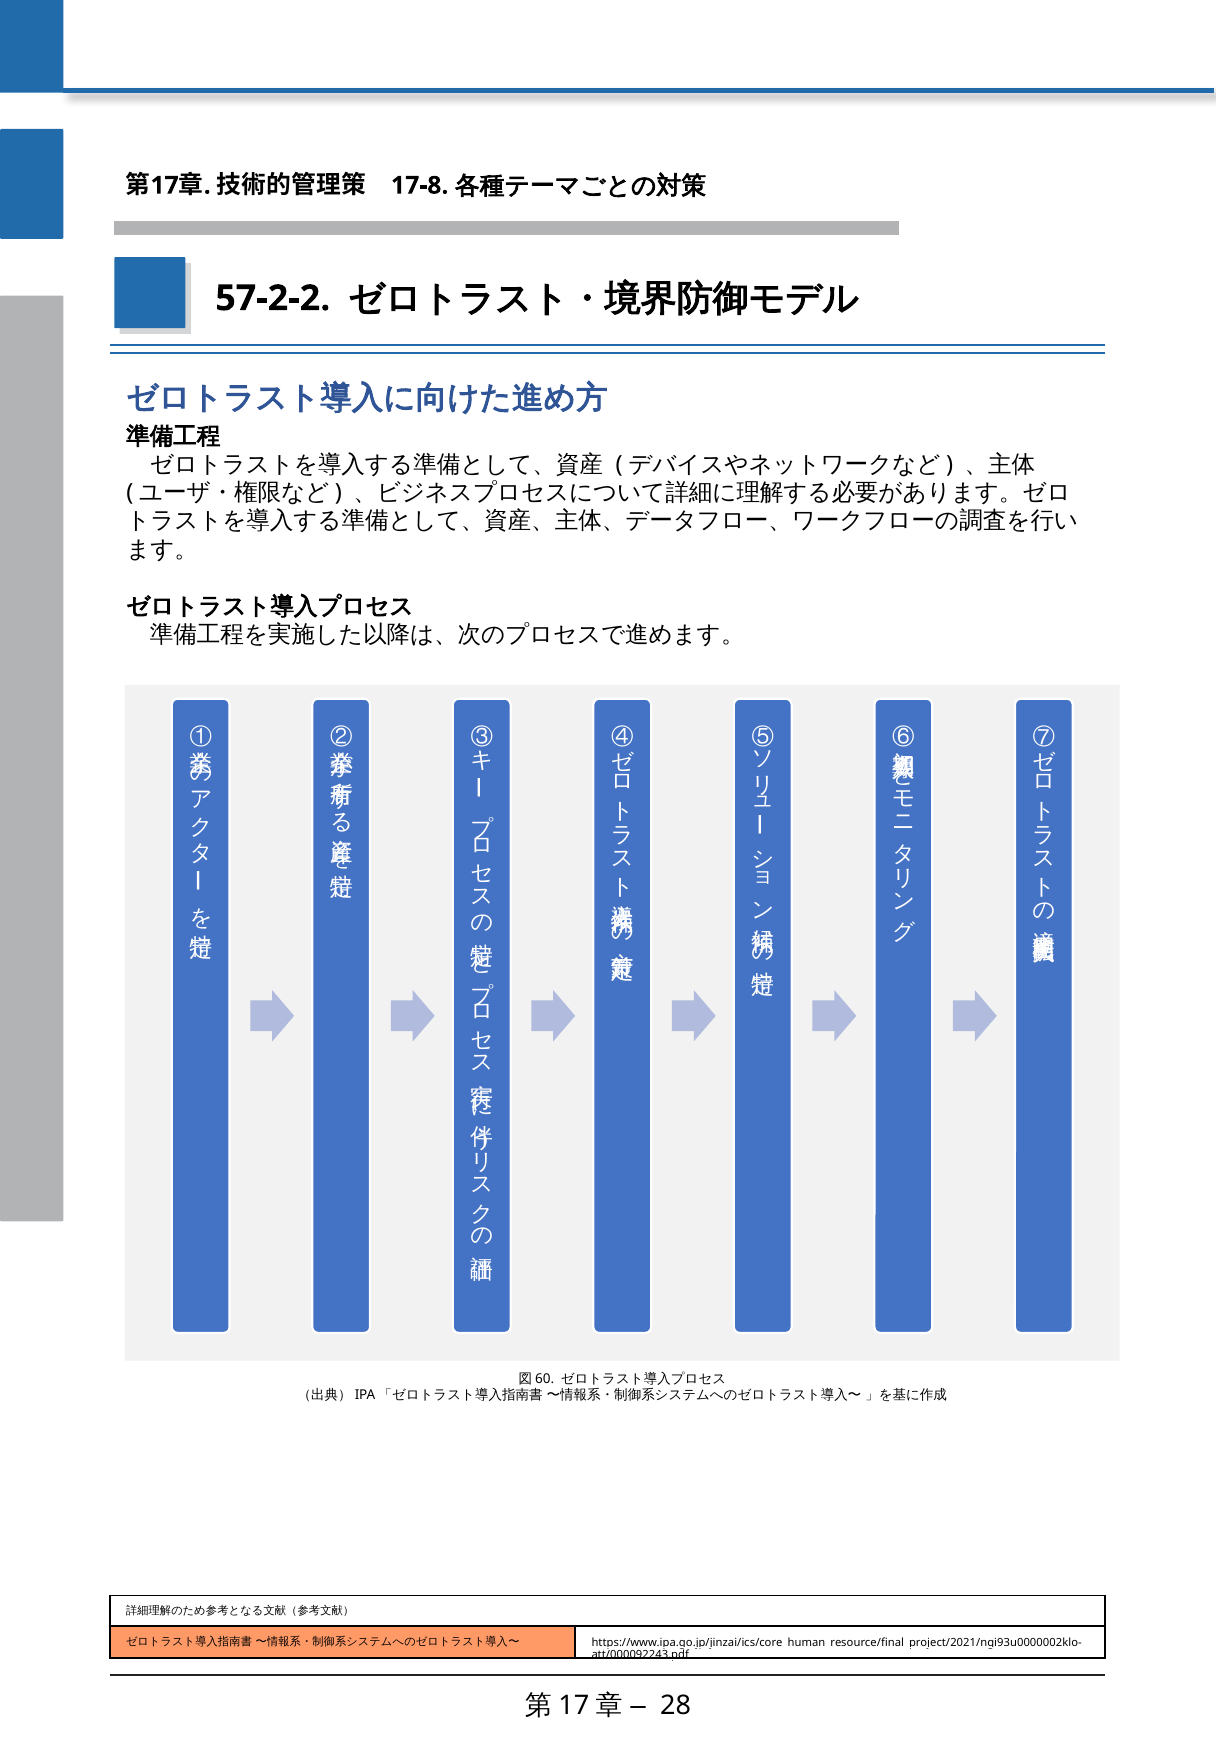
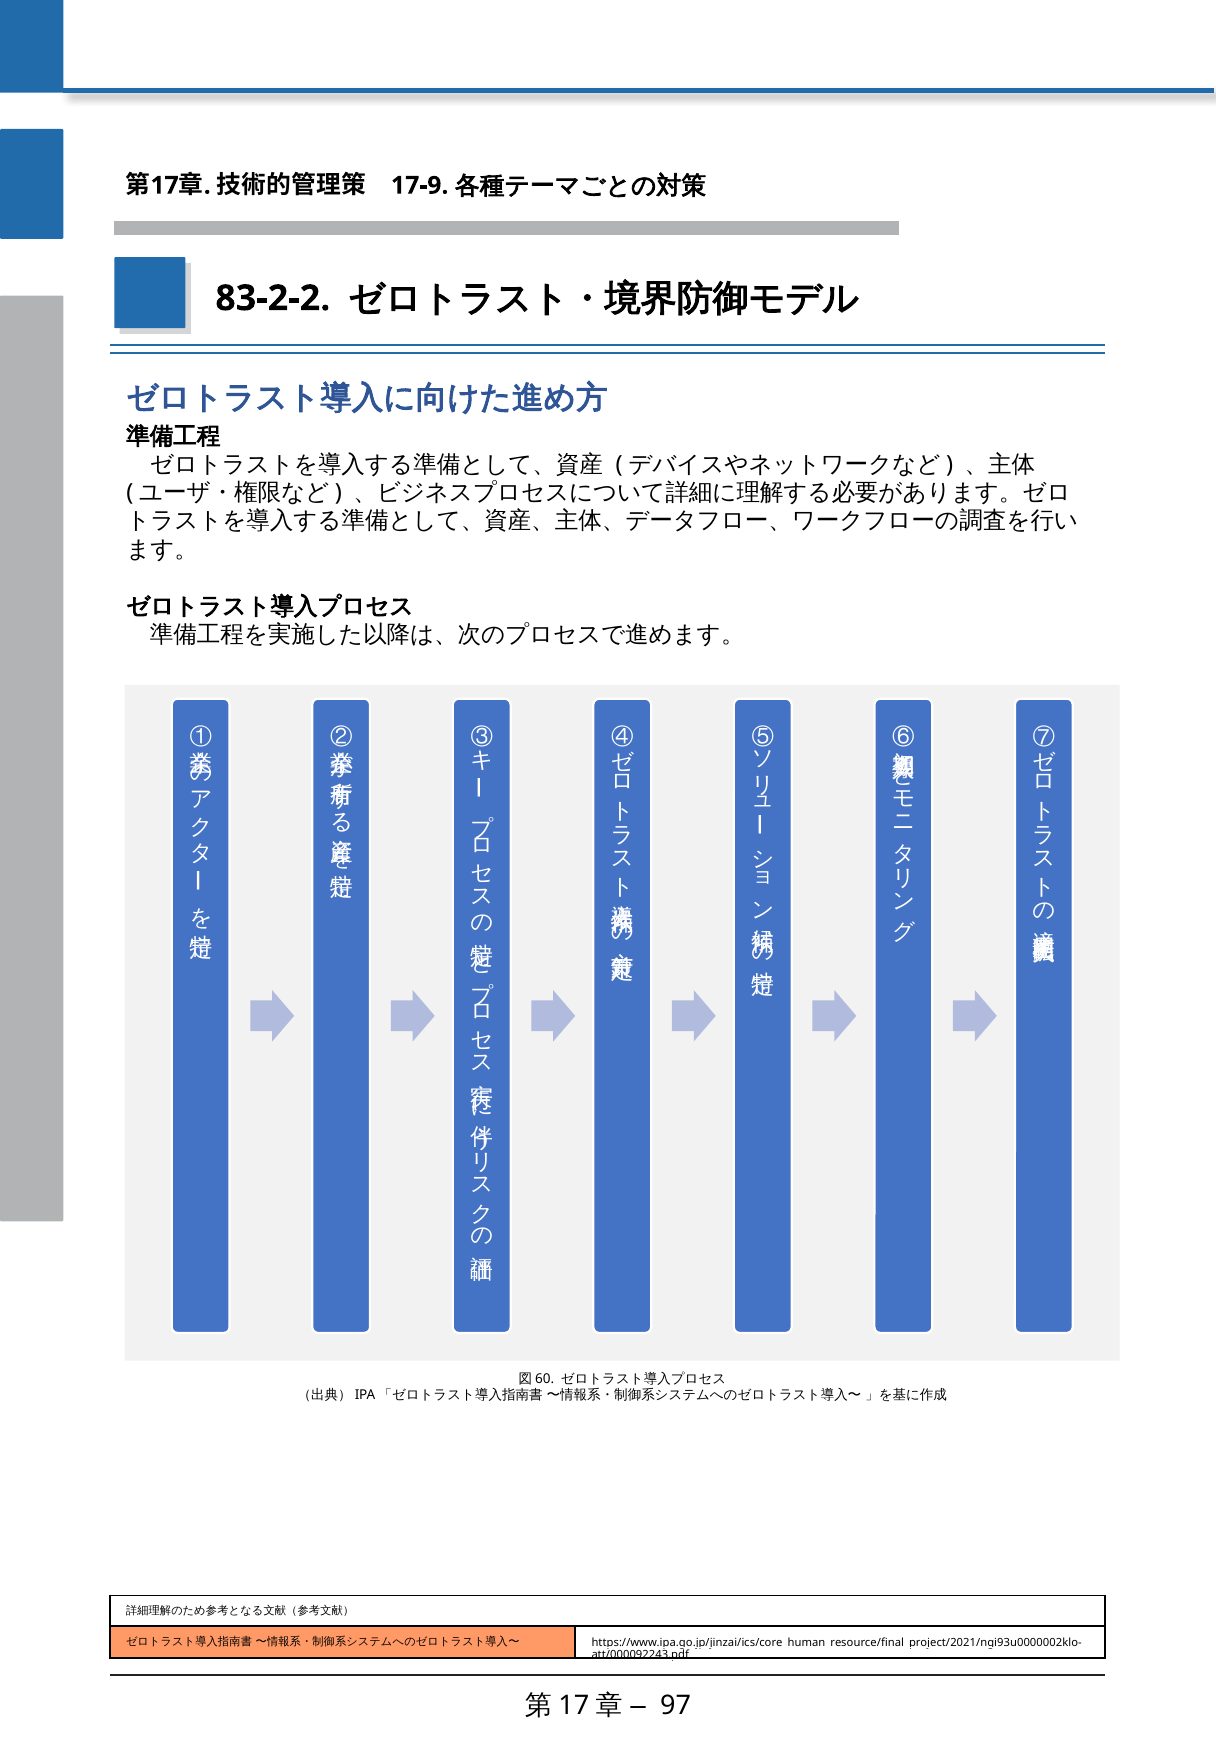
17-8: 17-8 -> 17-9
57-2-2: 57-2-2 -> 83-2-2
28: 28 -> 97
